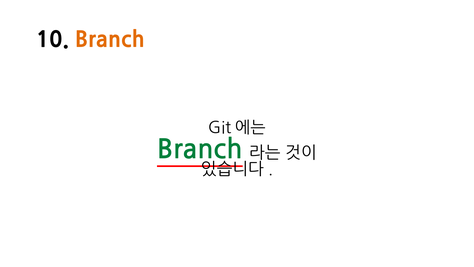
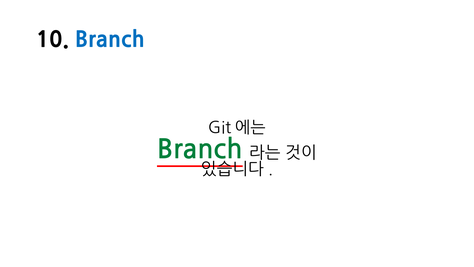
Branch at (110, 40) colour: orange -> blue
